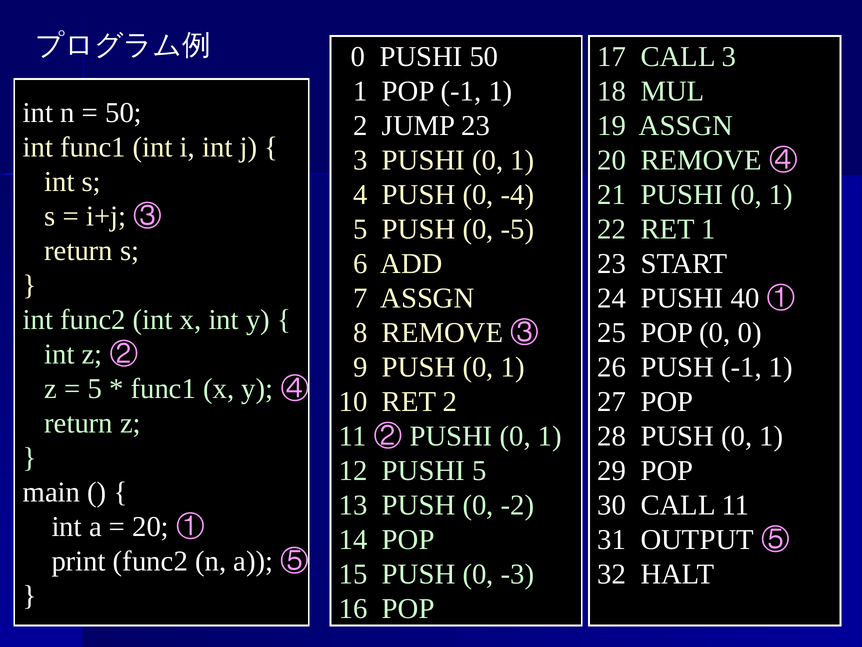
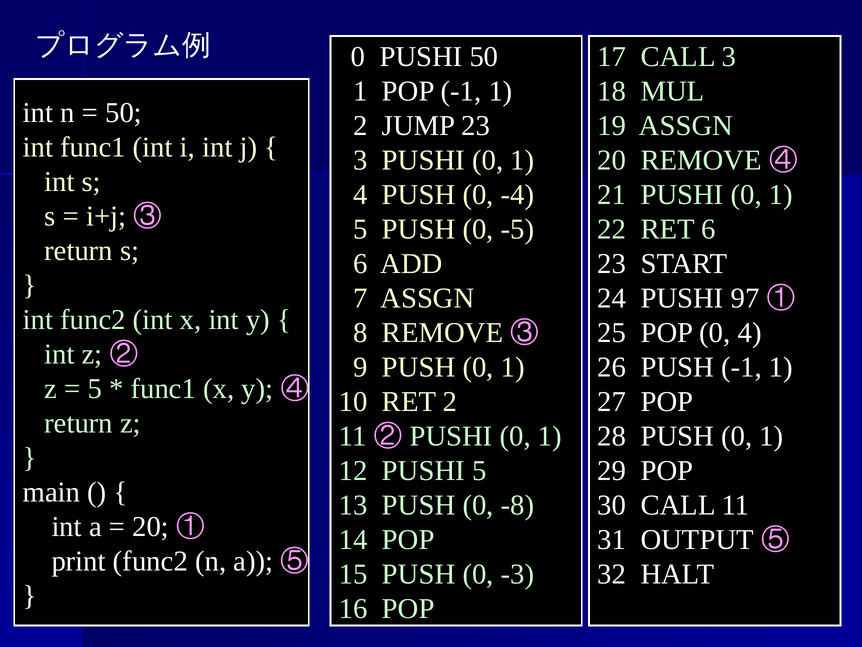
RET 1: 1 -> 6
40: 40 -> 97
0 0: 0 -> 4
-2: -2 -> -8
